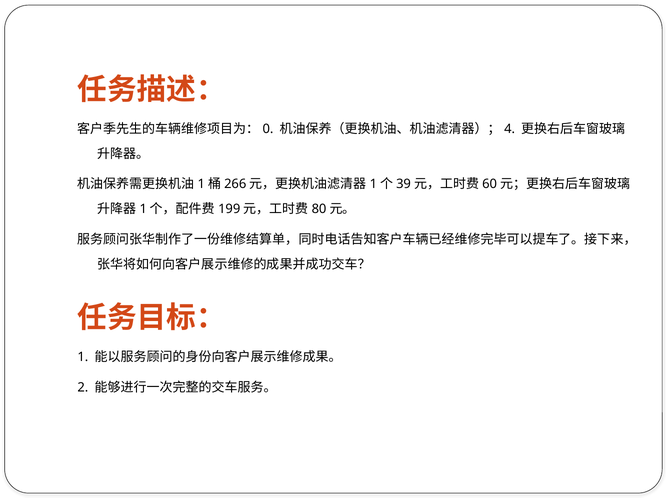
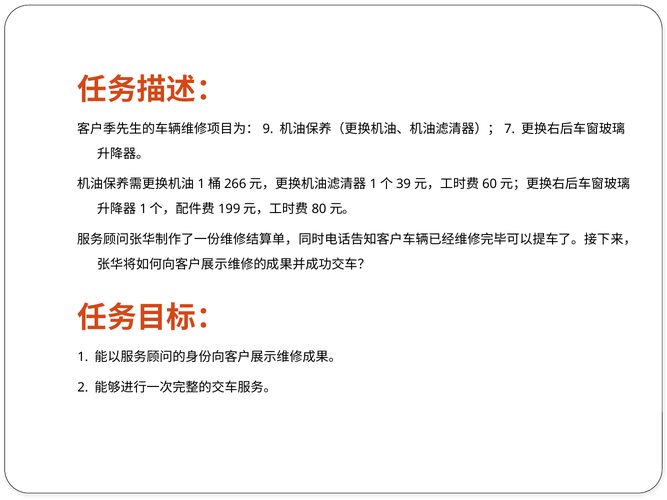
0: 0 -> 9
4: 4 -> 7
